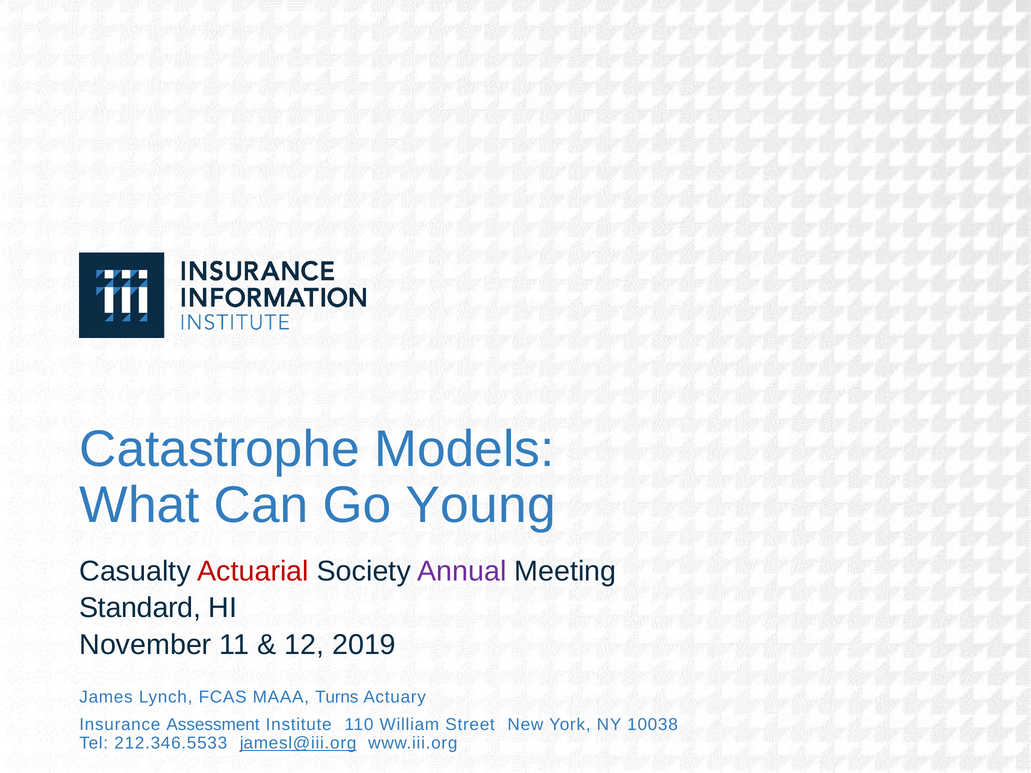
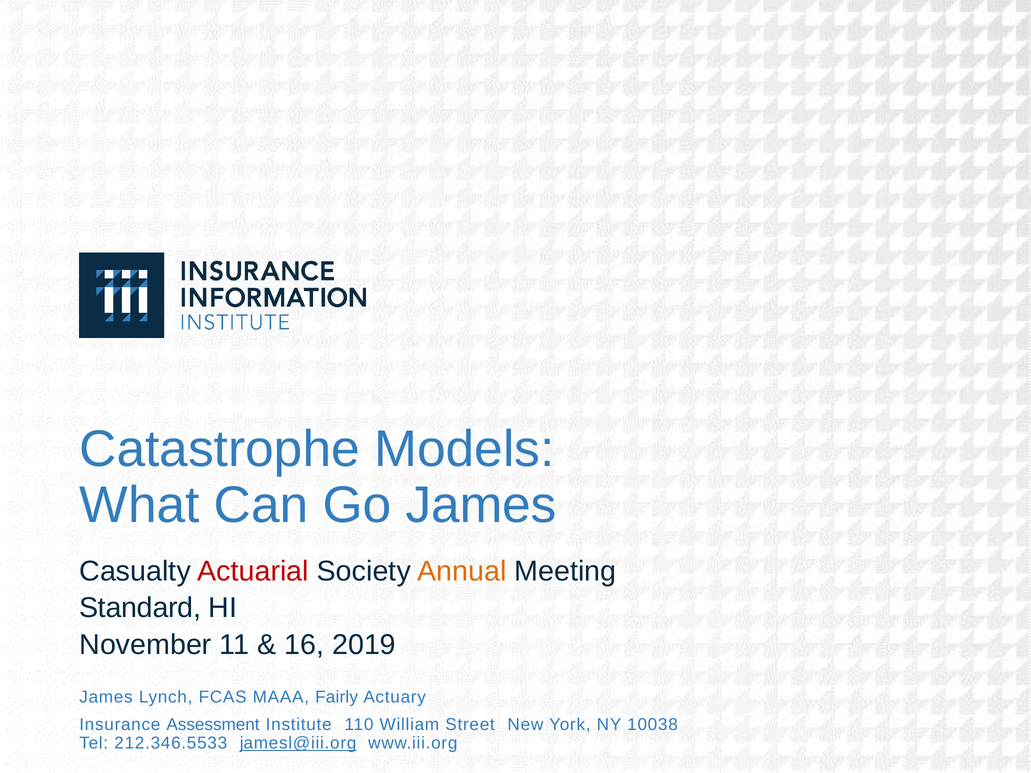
Go Young: Young -> James
Annual colour: purple -> orange
12: 12 -> 16
Turns: Turns -> Fairly
